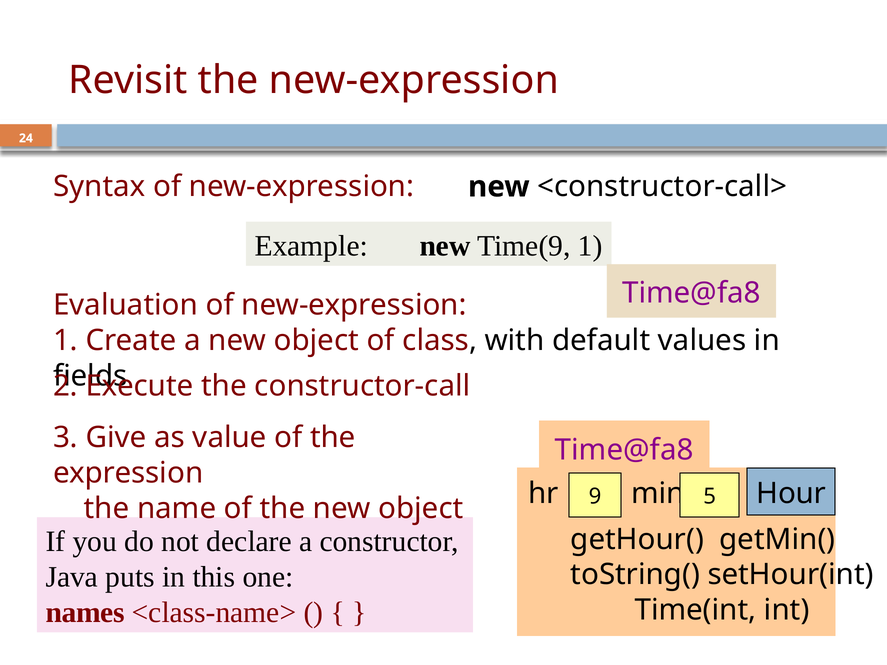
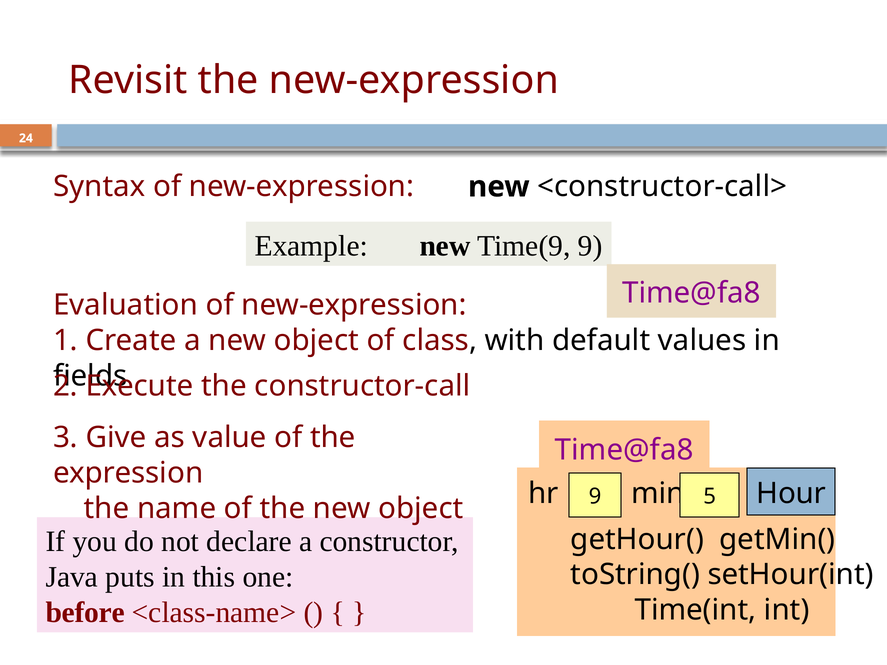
Time(9 1: 1 -> 9
names: names -> before
